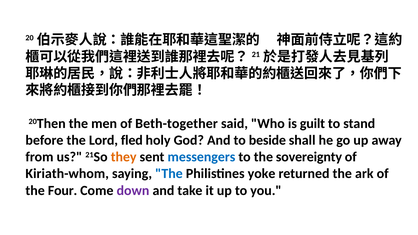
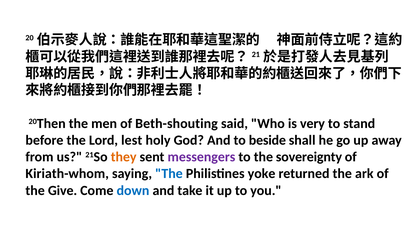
Beth-together: Beth-together -> Beth-shouting
guilt: guilt -> very
fled: fled -> lest
messengers colour: blue -> purple
Four: Four -> Give
down colour: purple -> blue
